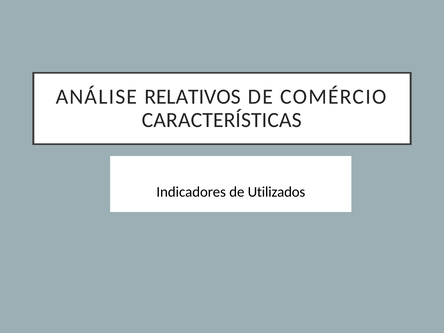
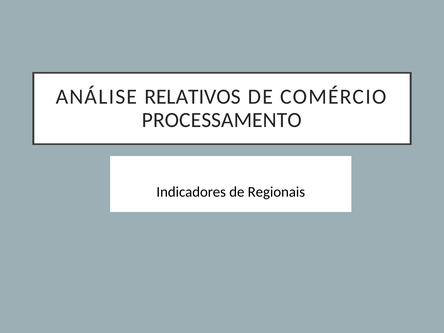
CARACTERÍSTICAS: CARACTERÍSTICAS -> PROCESSAMENTO
Utilizados: Utilizados -> Regionais
